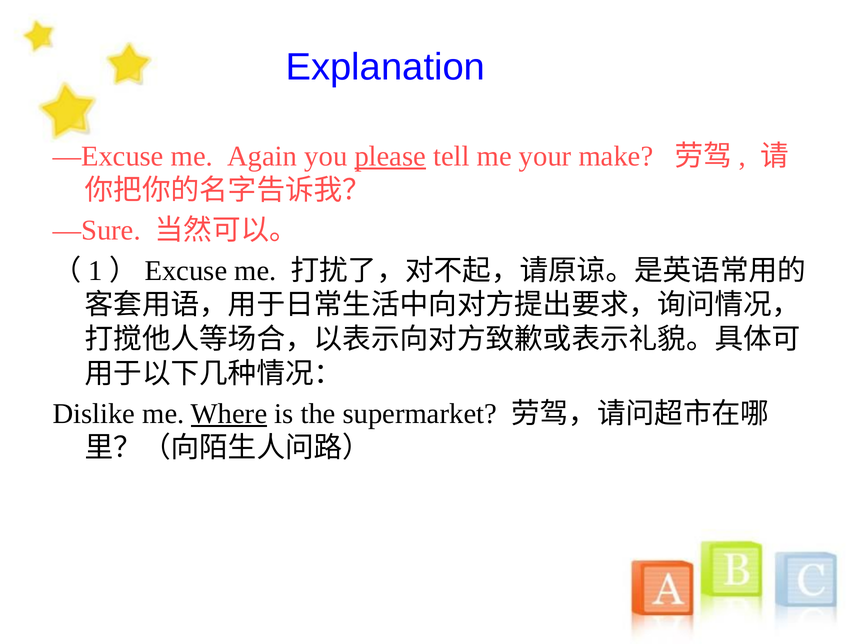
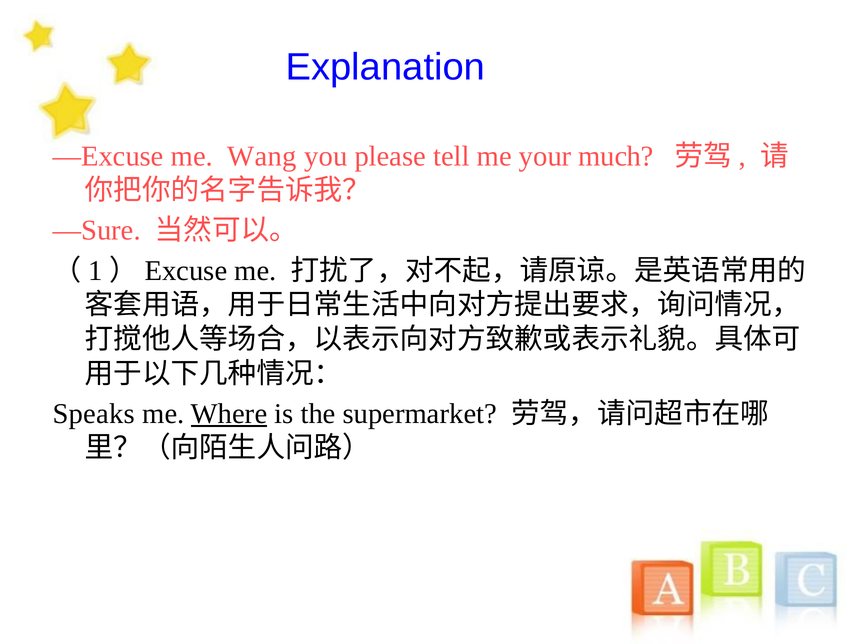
Again: Again -> Wang
please underline: present -> none
make: make -> much
Dislike: Dislike -> Speaks
